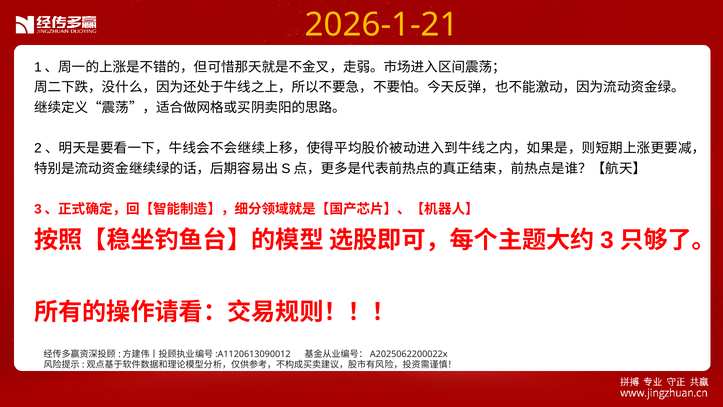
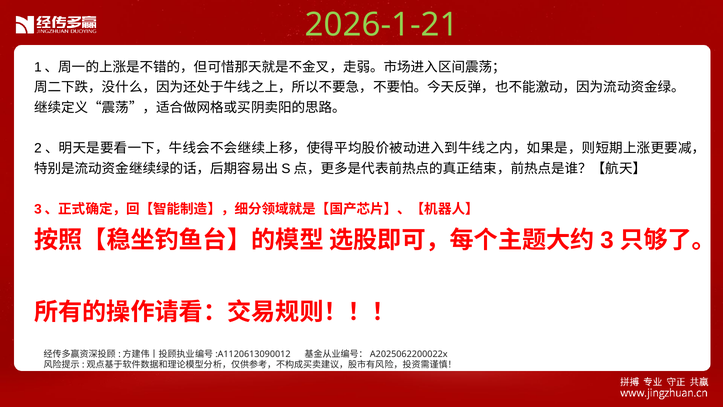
2026-1-21 colour: yellow -> light green
